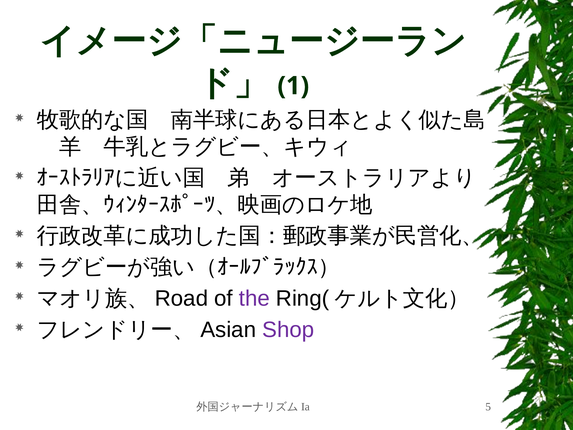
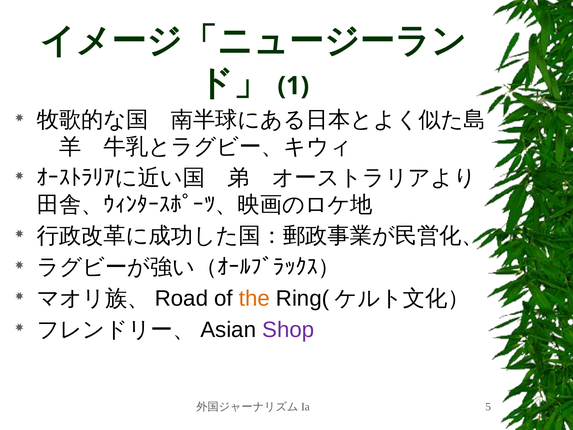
the colour: purple -> orange
